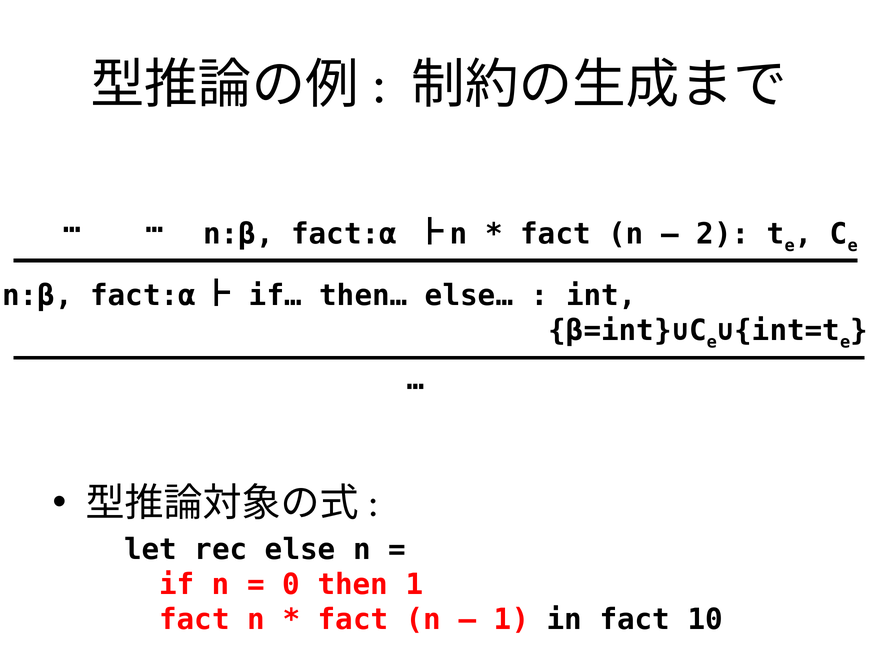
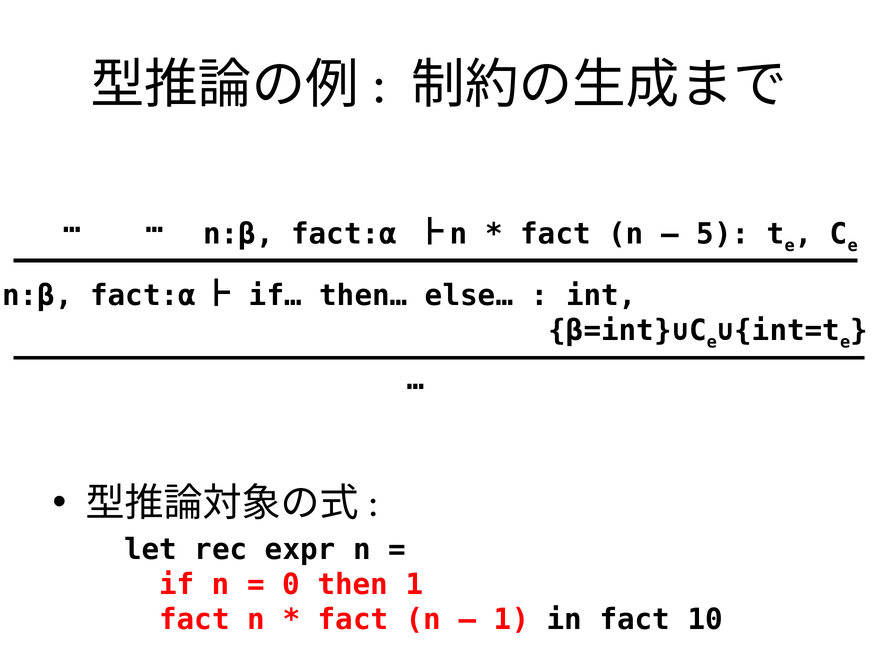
2: 2 -> 5
else: else -> expr
